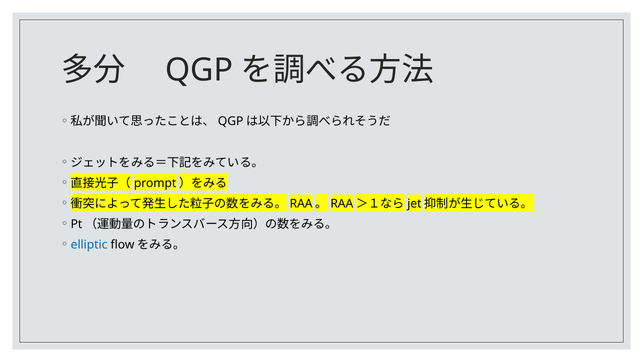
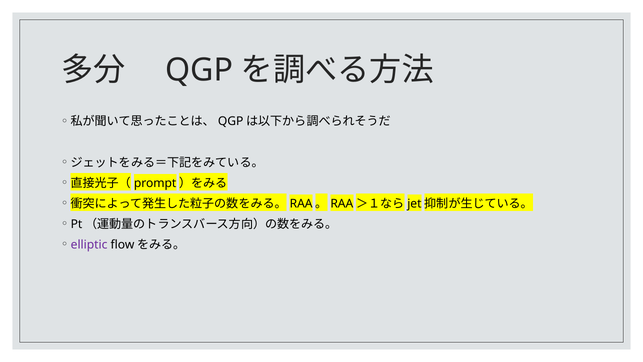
elliptic colour: blue -> purple
